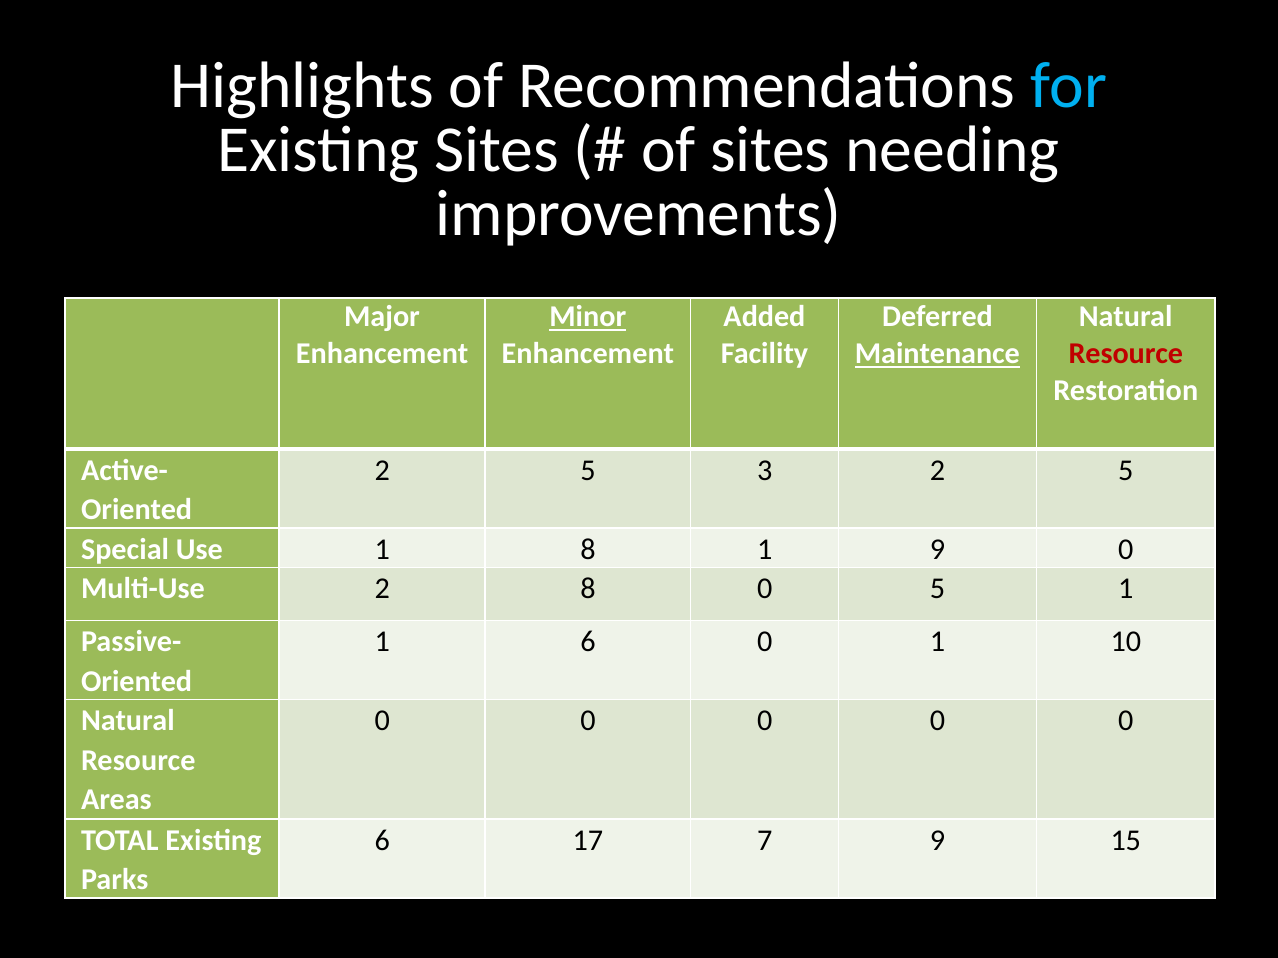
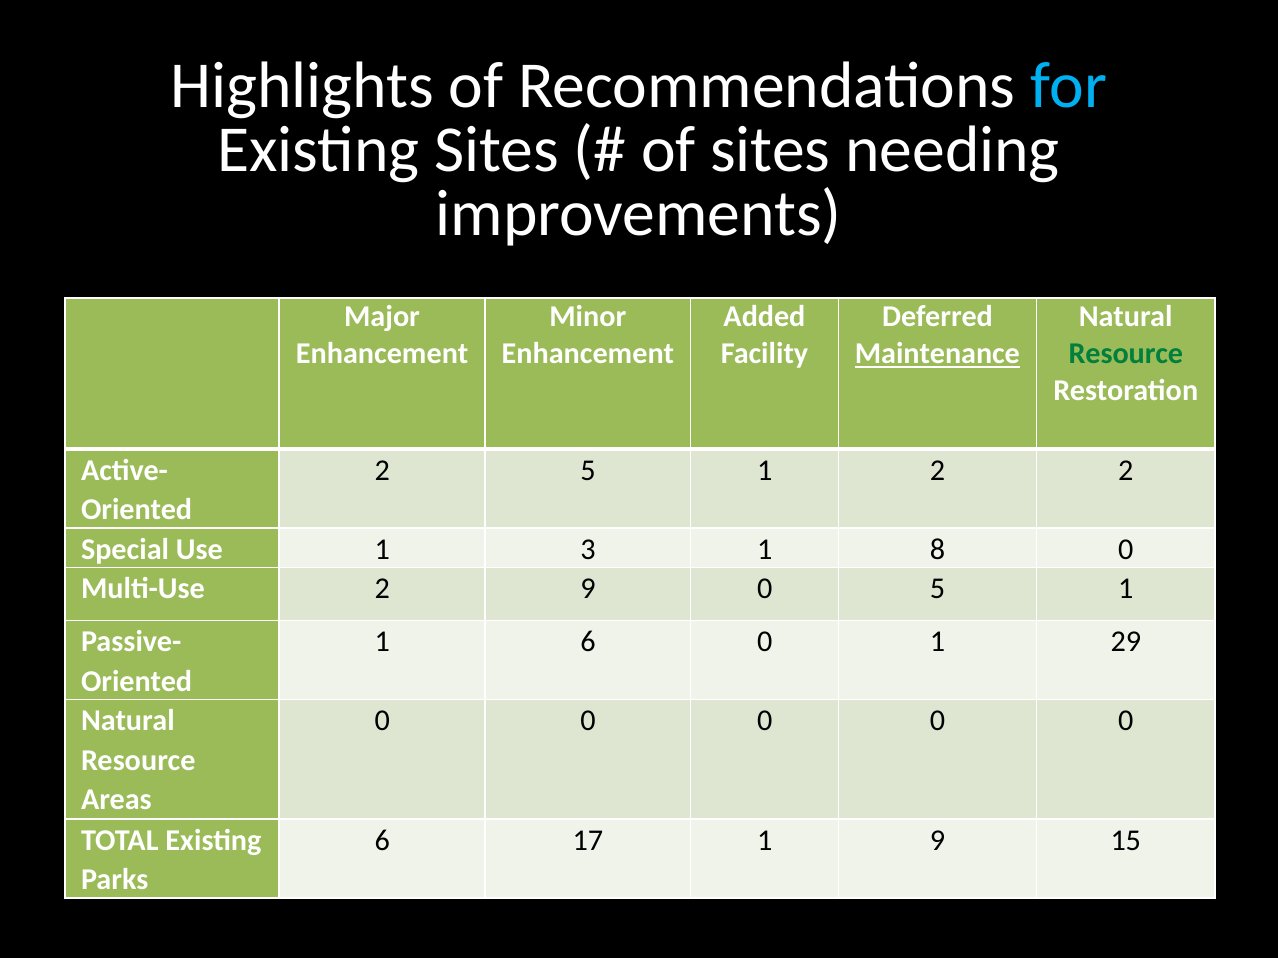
Minor underline: present -> none
Resource at (1126, 354) colour: red -> green
2 5 3: 3 -> 1
5 at (1126, 471): 5 -> 2
1 8: 8 -> 3
1 9: 9 -> 8
2 8: 8 -> 9
10: 10 -> 29
17 7: 7 -> 1
